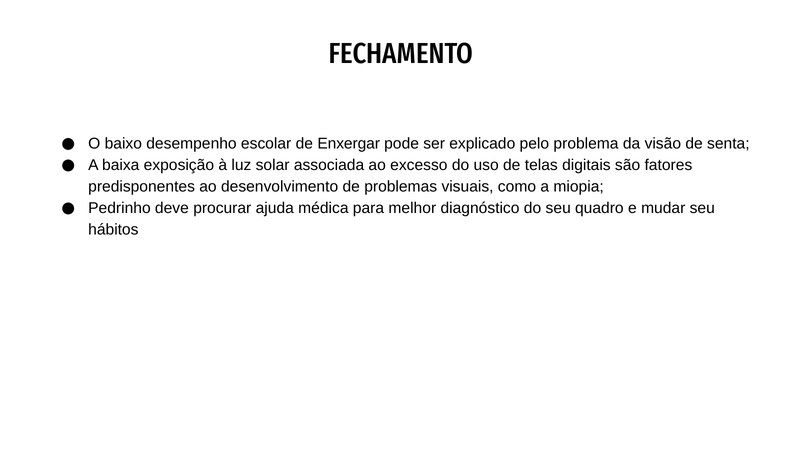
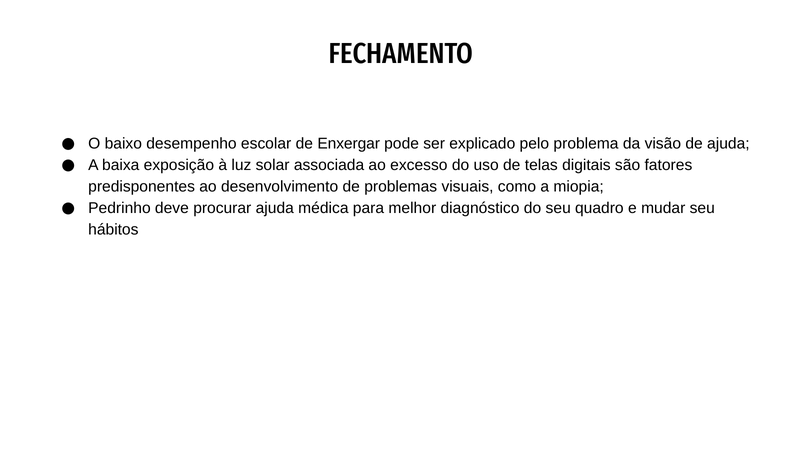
de senta: senta -> ajuda
